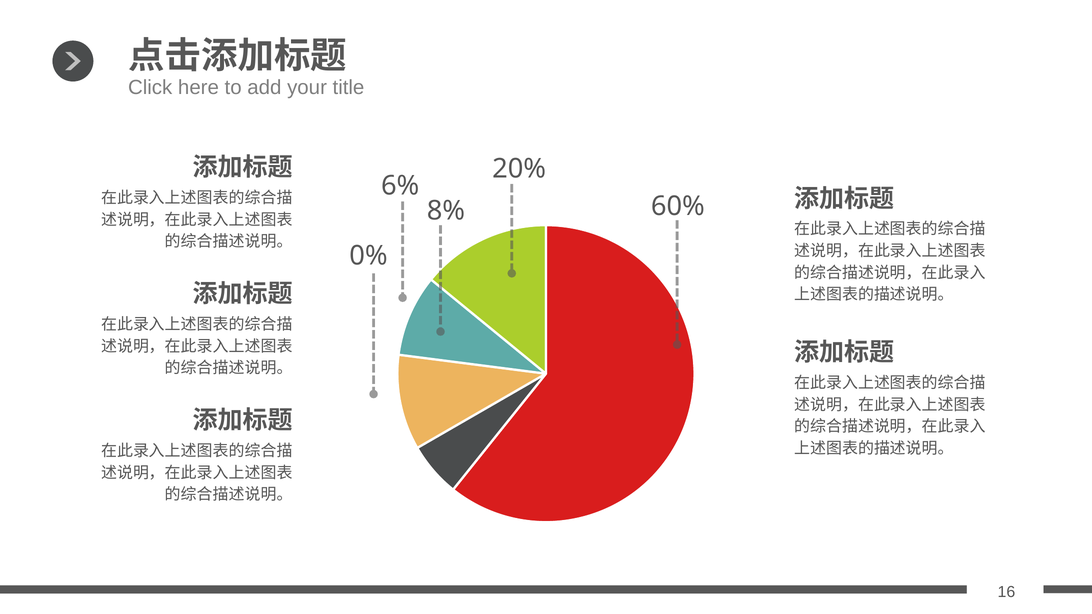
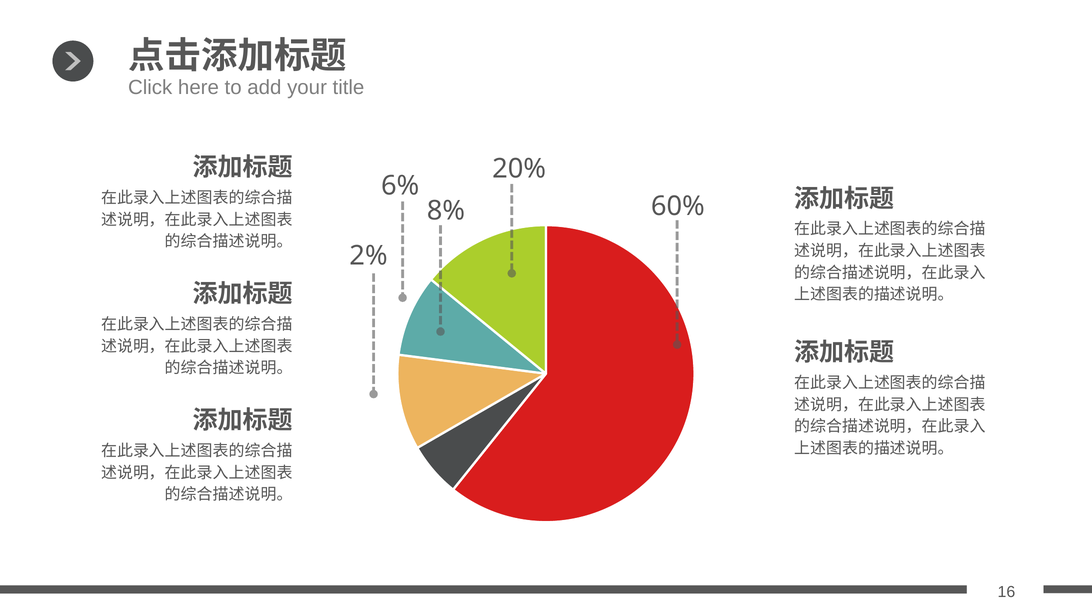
0%: 0% -> 2%
